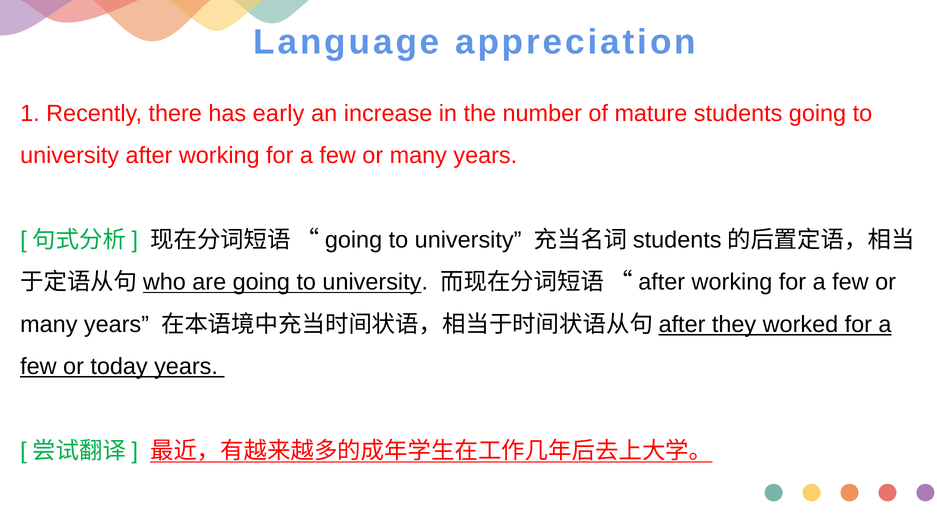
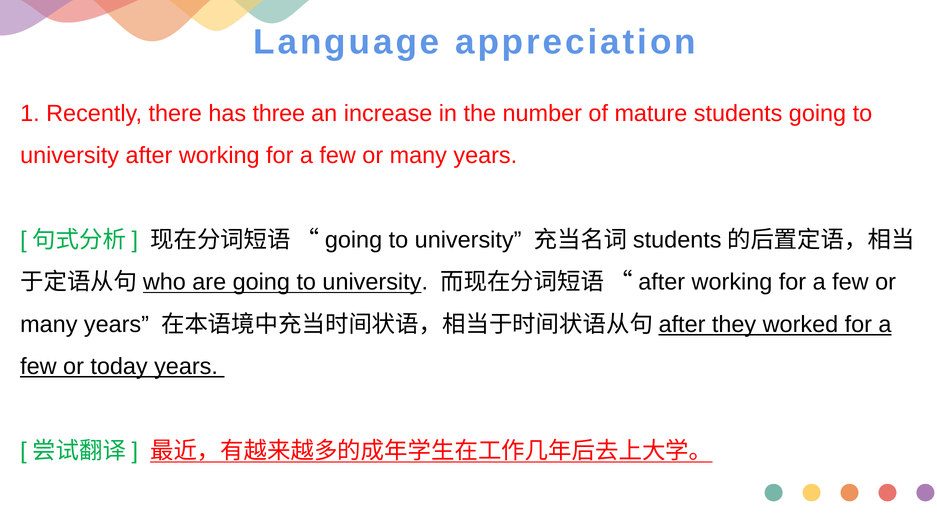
early: early -> three
